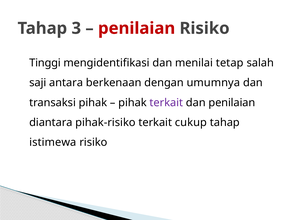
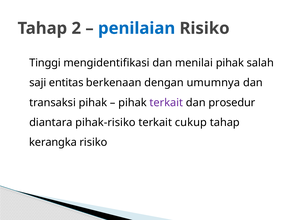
3: 3 -> 2
penilaian at (137, 28) colour: red -> blue
menilai tetap: tetap -> pihak
antara: antara -> entitas
dan penilaian: penilaian -> prosedur
istimewa: istimewa -> kerangka
